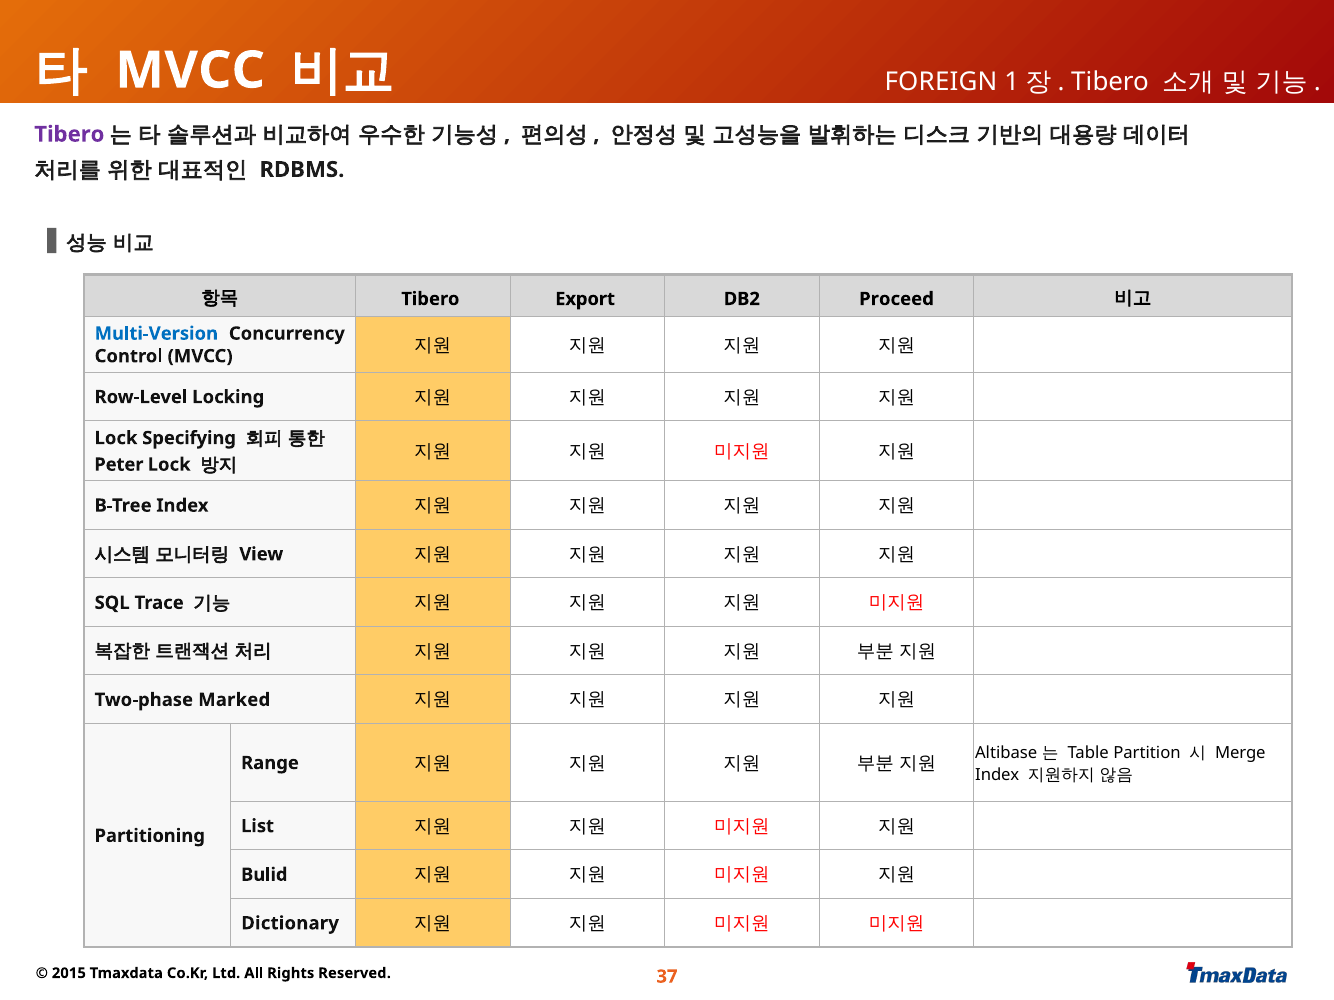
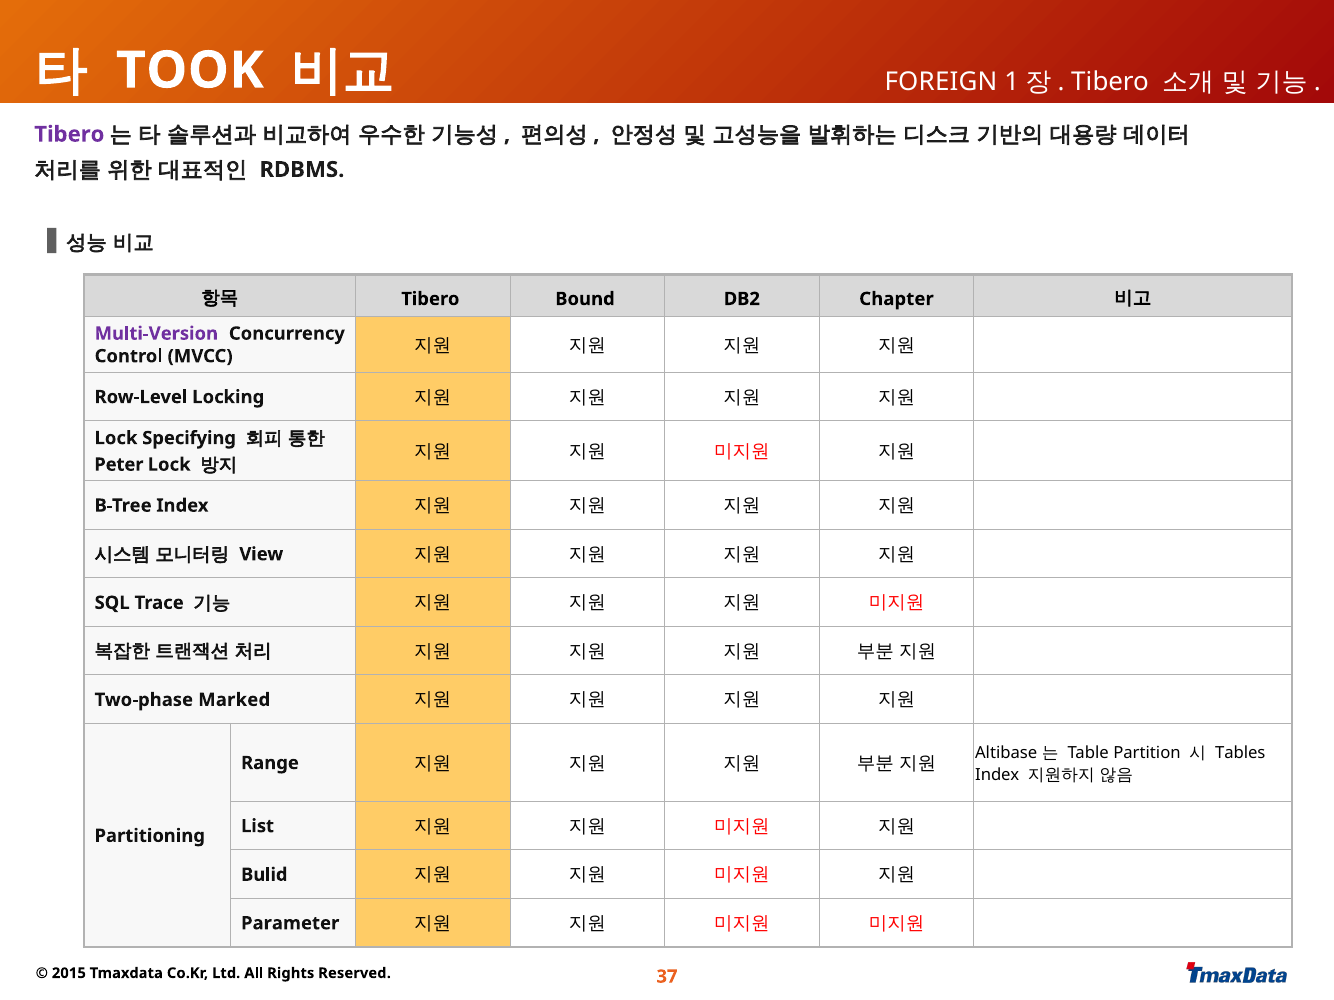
MVCC at (190, 70): MVCC -> TOOK
Export: Export -> Bound
Proceed: Proceed -> Chapter
Multi-Version colour: blue -> purple
Merge: Merge -> Tables
Dictionary: Dictionary -> Parameter
